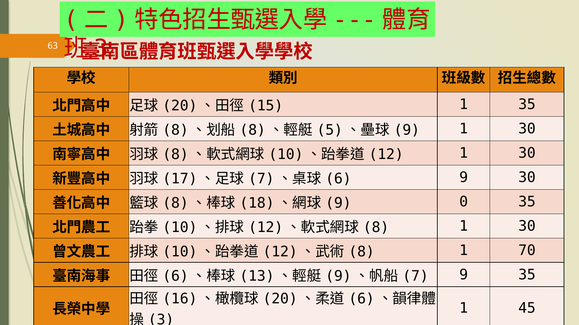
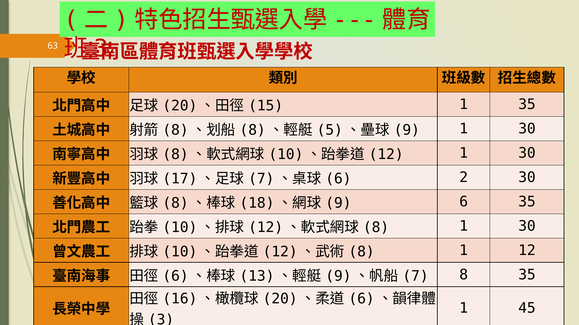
9 at (464, 178): 9 -> 2
0 at (464, 202): 0 -> 6
1 70: 70 -> 12
9 at (464, 275): 9 -> 8
